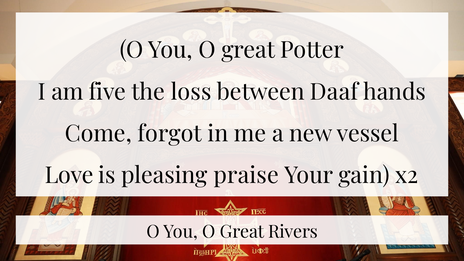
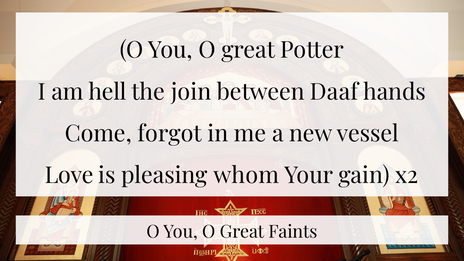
five: five -> hell
loss: loss -> join
praise: praise -> whom
Rivers: Rivers -> Faints
